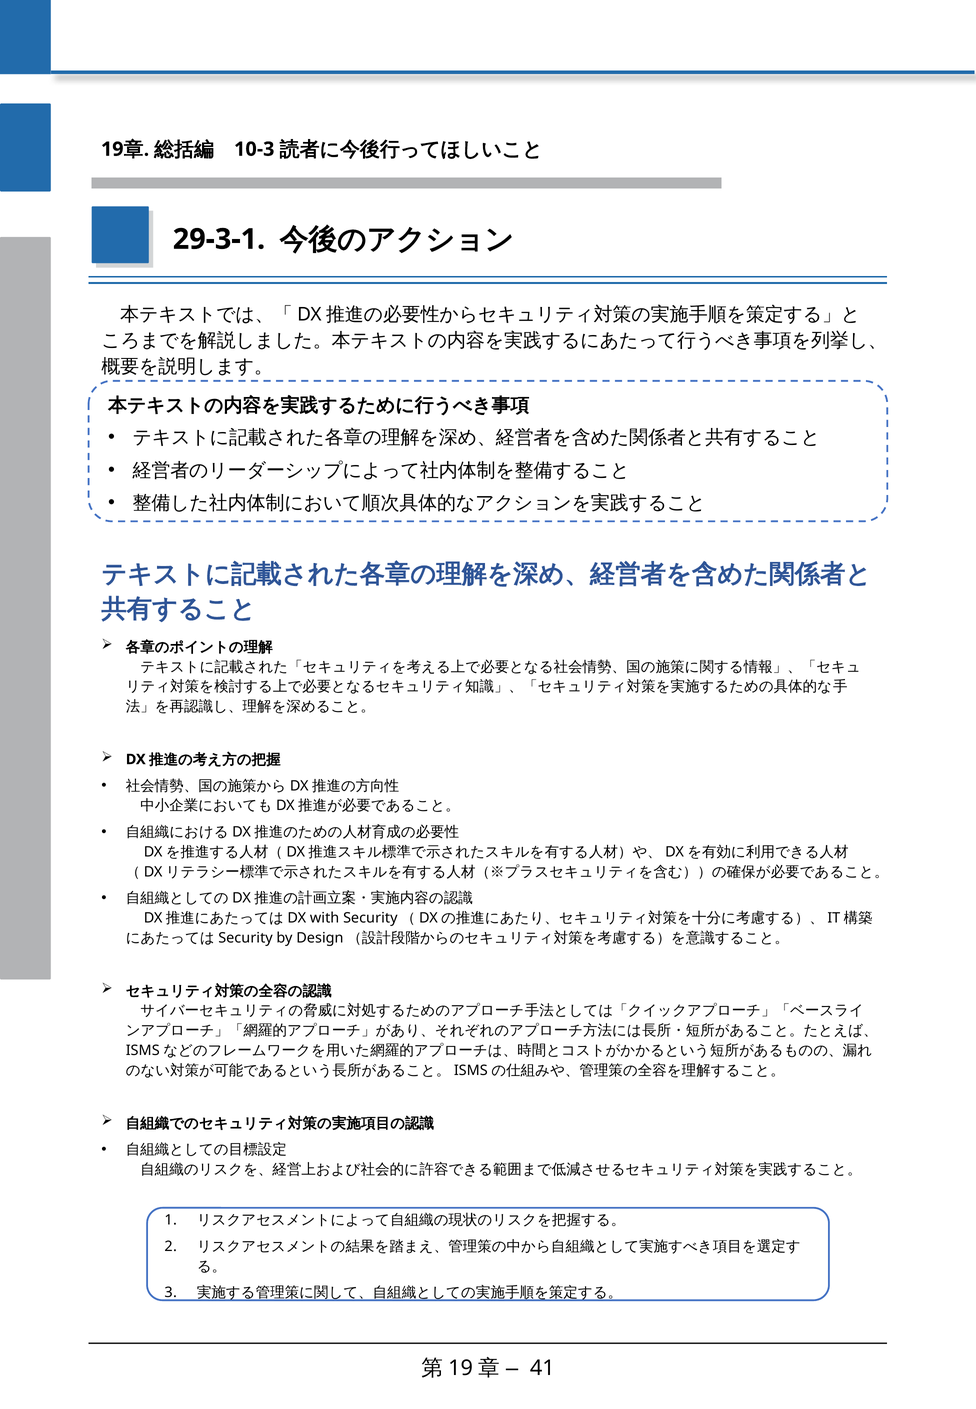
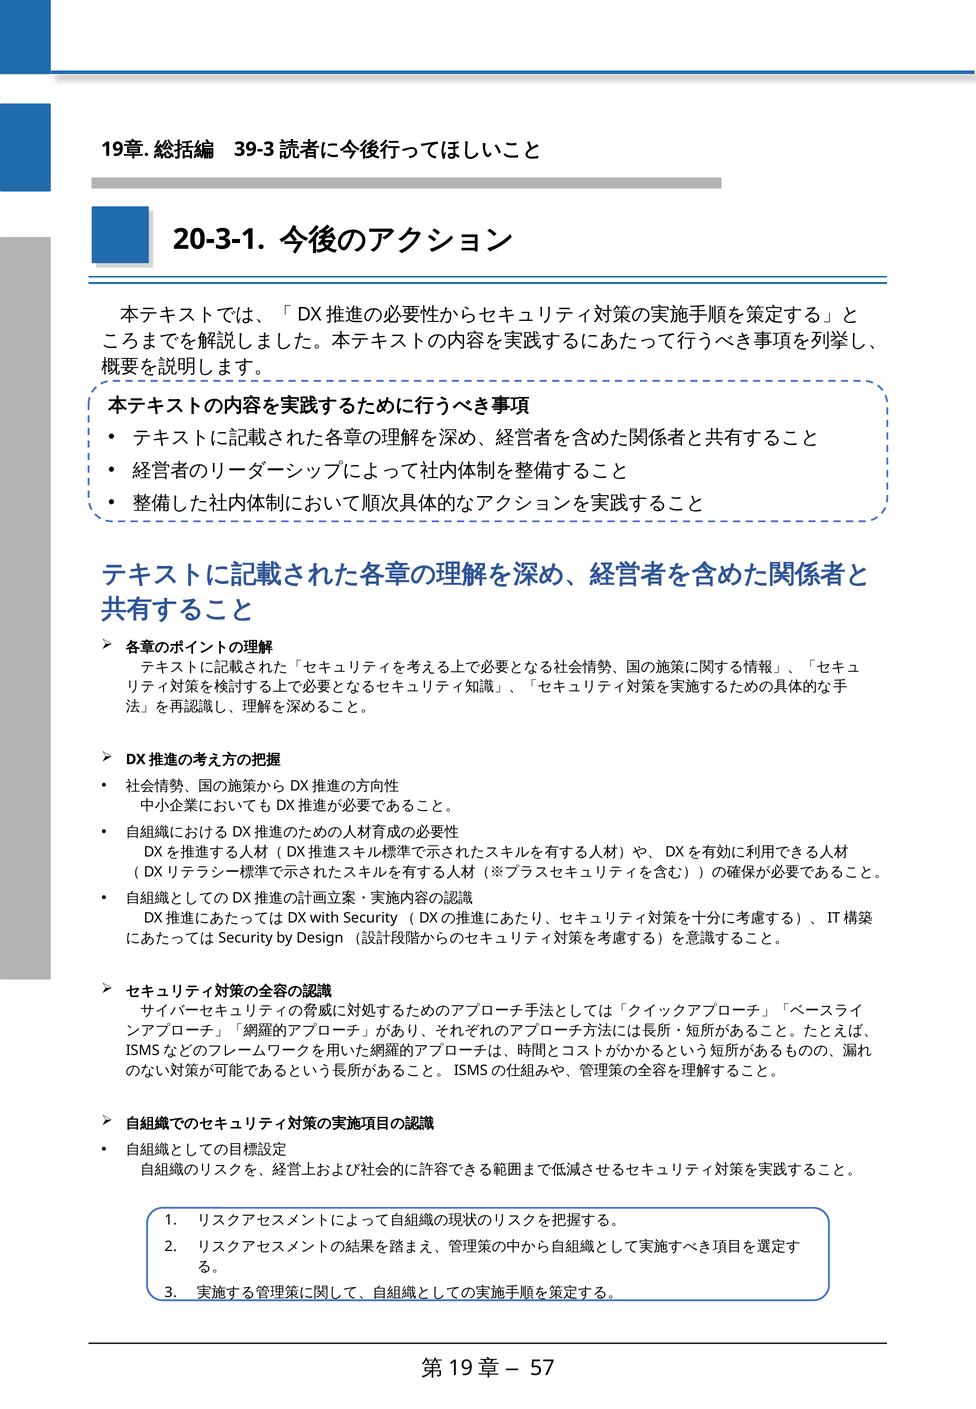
10-3: 10-3 -> 39-3
29-3-1: 29-3-1 -> 20-3-1
41: 41 -> 57
